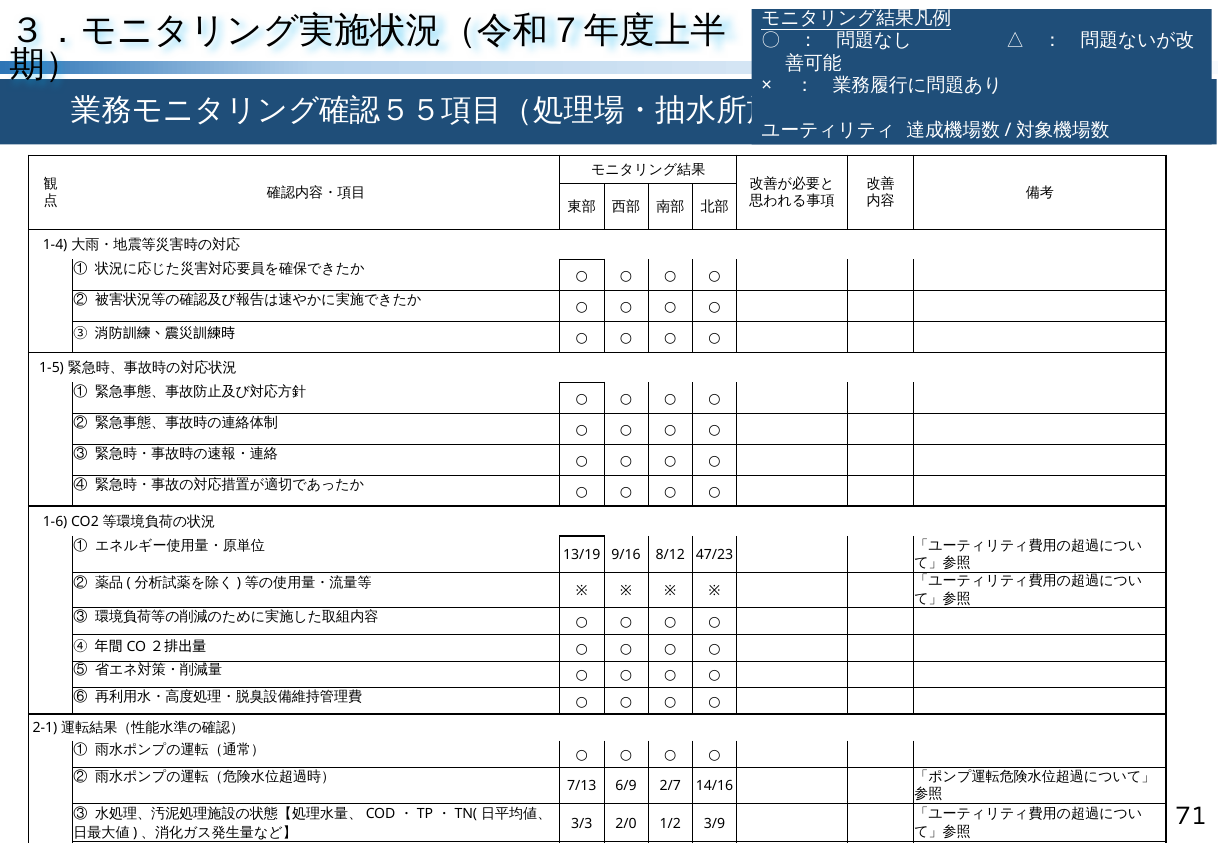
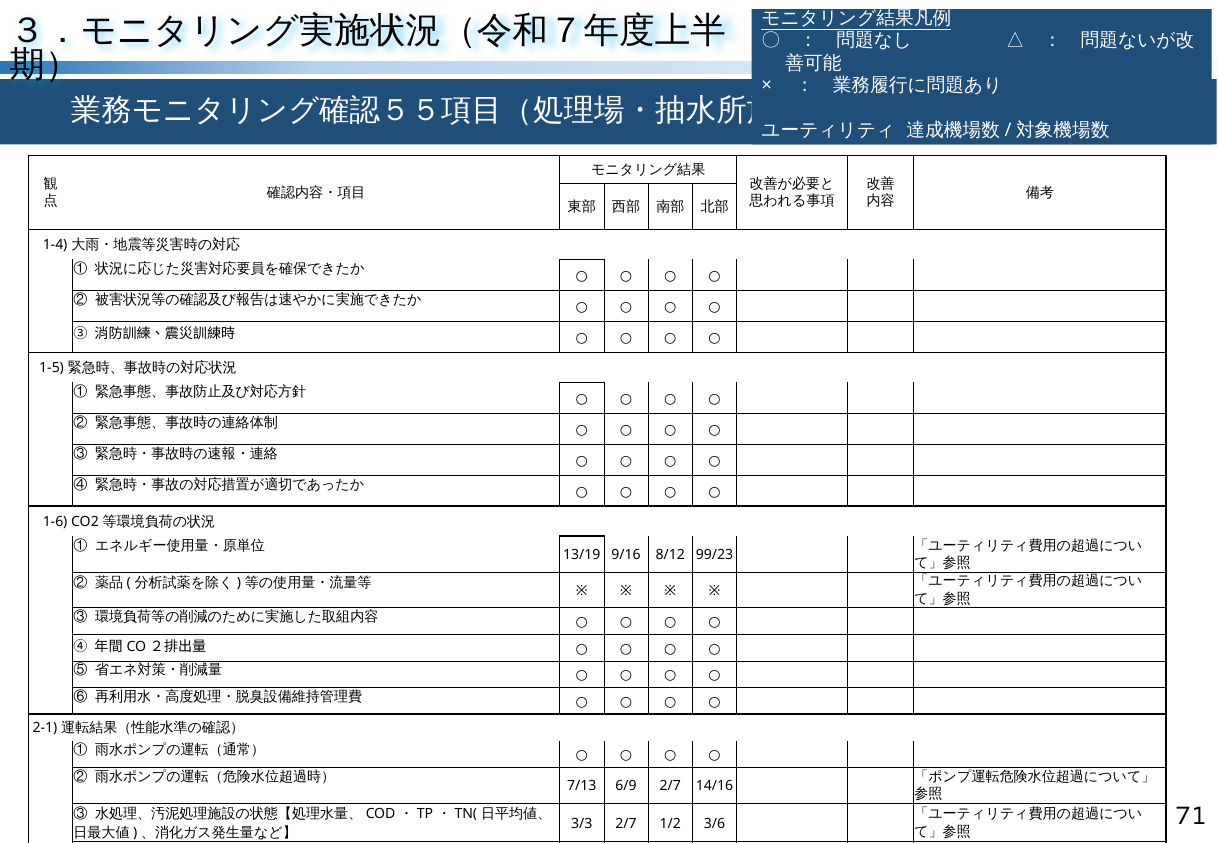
47/23: 47/23 -> 99/23
3/3 2/0: 2/0 -> 2/7
3/9: 3/9 -> 3/6
